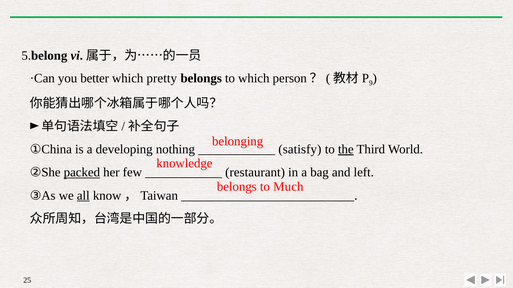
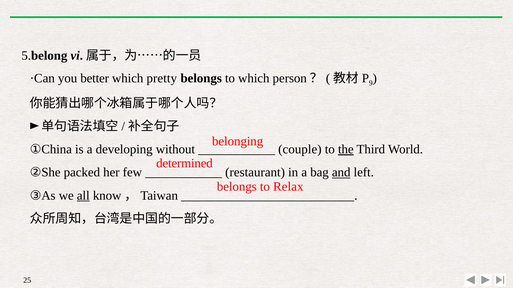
nothing: nothing -> without
satisfy: satisfy -> couple
knowledge: knowledge -> determined
packed underline: present -> none
and underline: none -> present
Much: Much -> Relax
